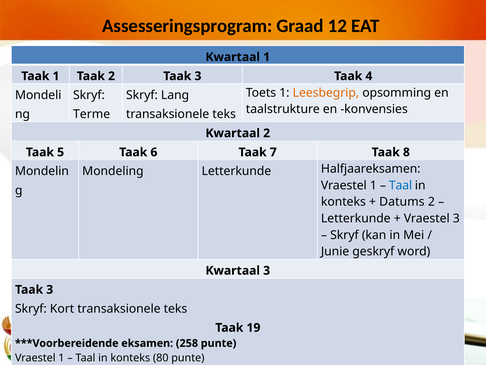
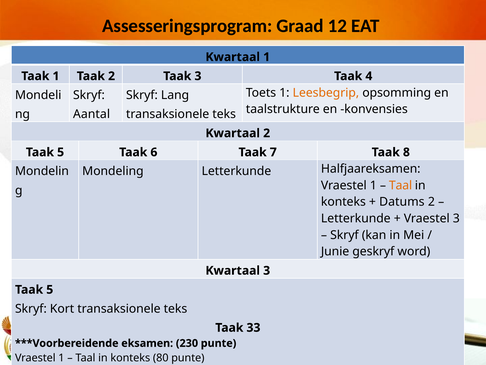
Terme: Terme -> Aantal
Taal at (401, 185) colour: blue -> orange
3 at (50, 289): 3 -> 5
19: 19 -> 33
258: 258 -> 230
